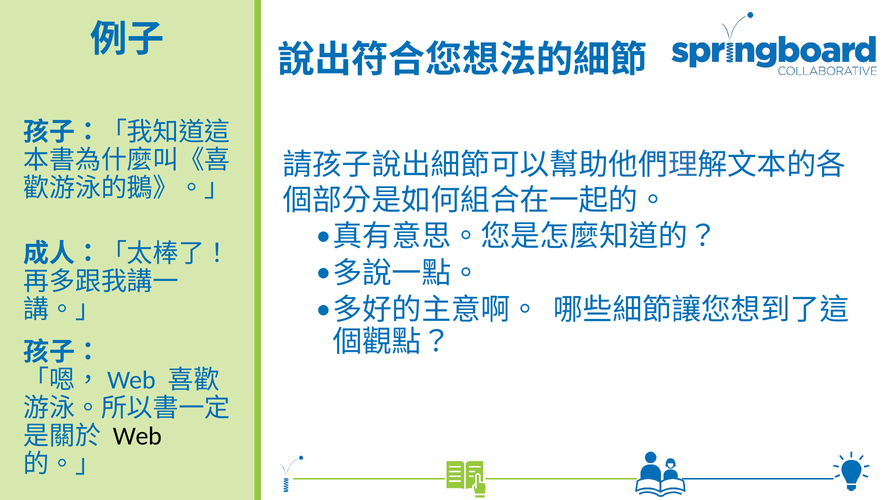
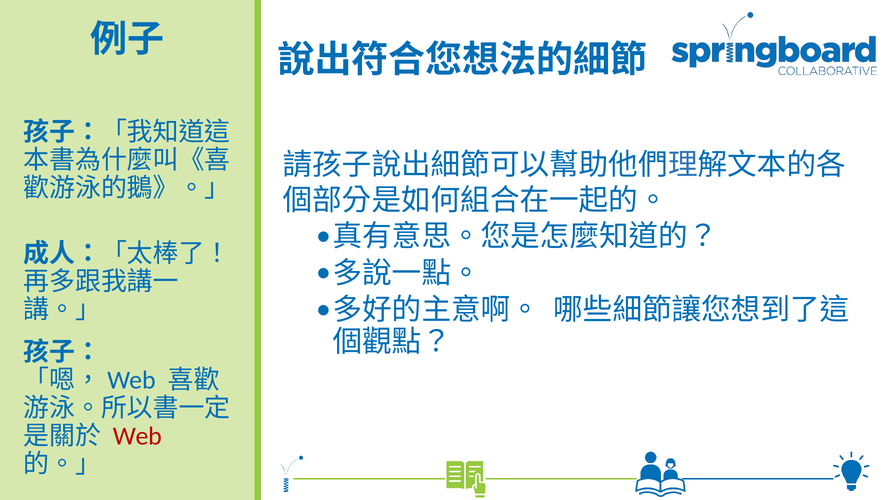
Web colour: black -> red
